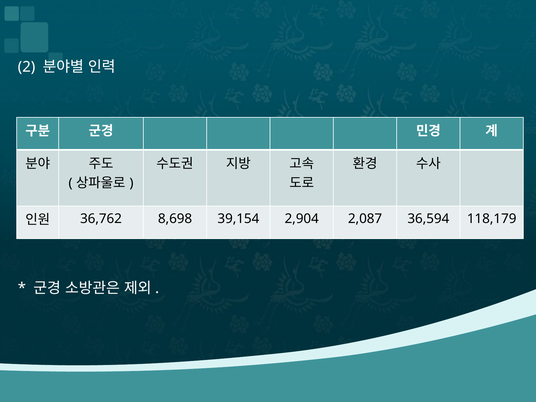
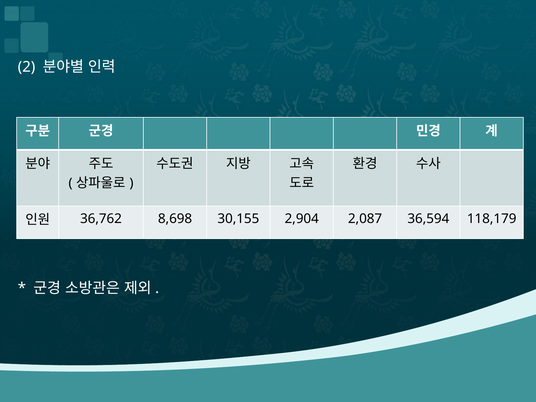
39,154: 39,154 -> 30,155
